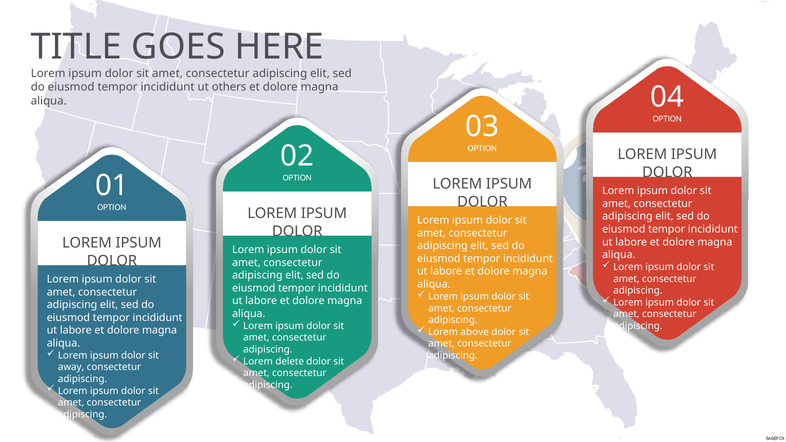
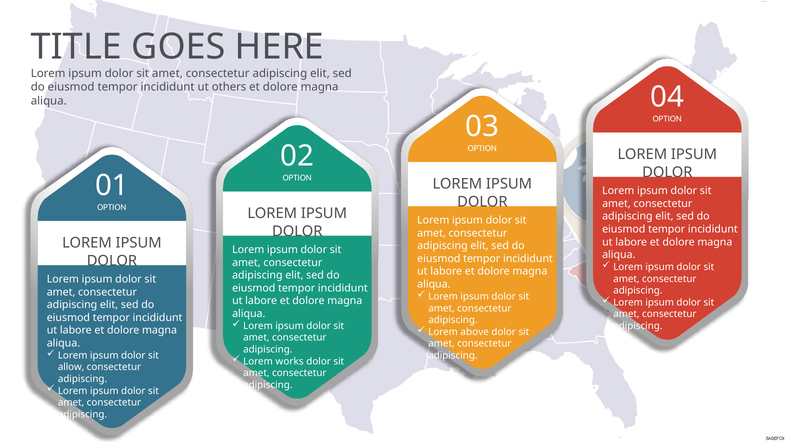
delete: delete -> works
away: away -> allow
